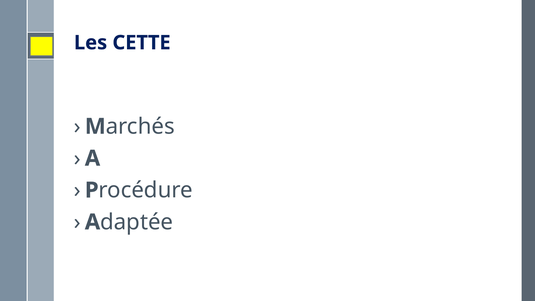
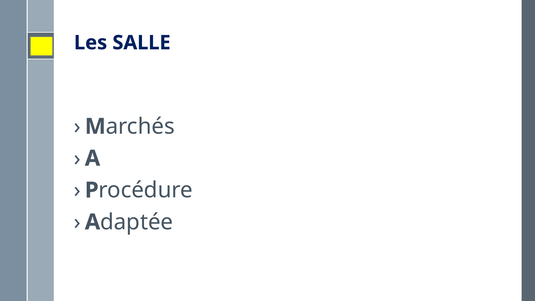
CETTE: CETTE -> SALLE
